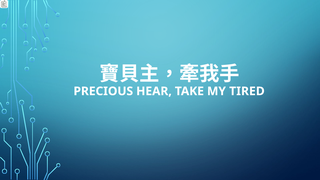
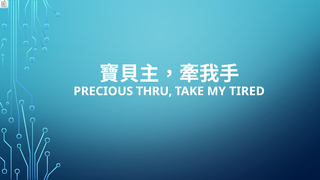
HEAR: HEAR -> THRU
